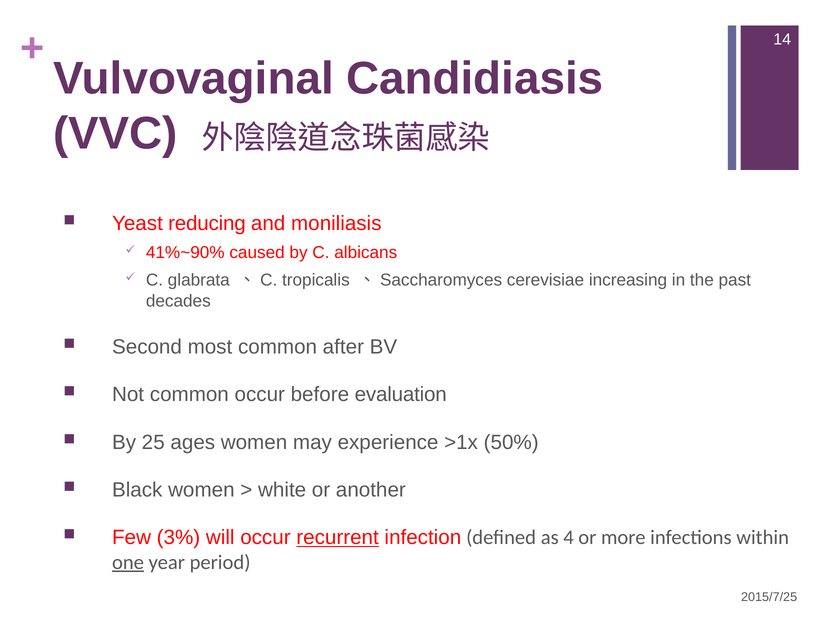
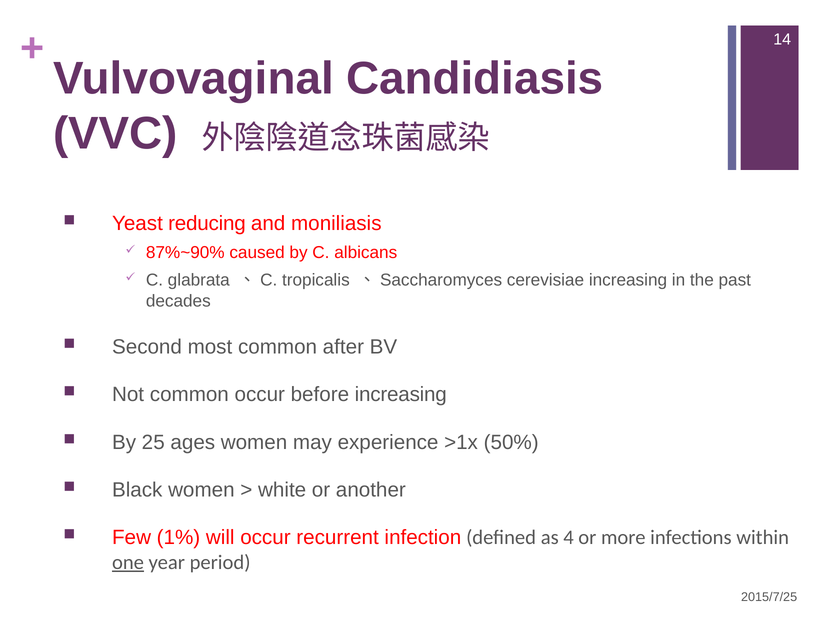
41%~90%: 41%~90% -> 87%~90%
before evaluation: evaluation -> increasing
3%: 3% -> 1%
recurrent underline: present -> none
